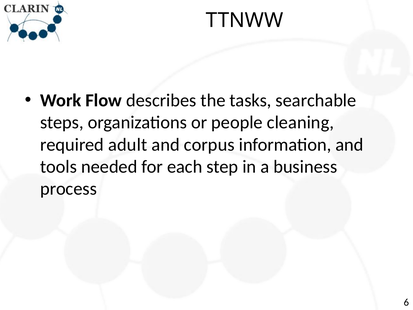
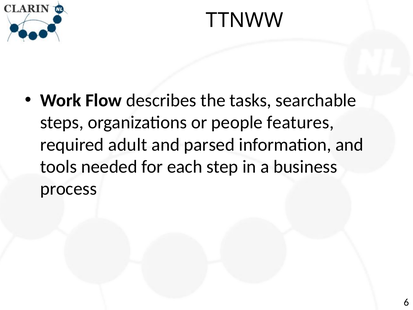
cleaning: cleaning -> features
corpus: corpus -> parsed
